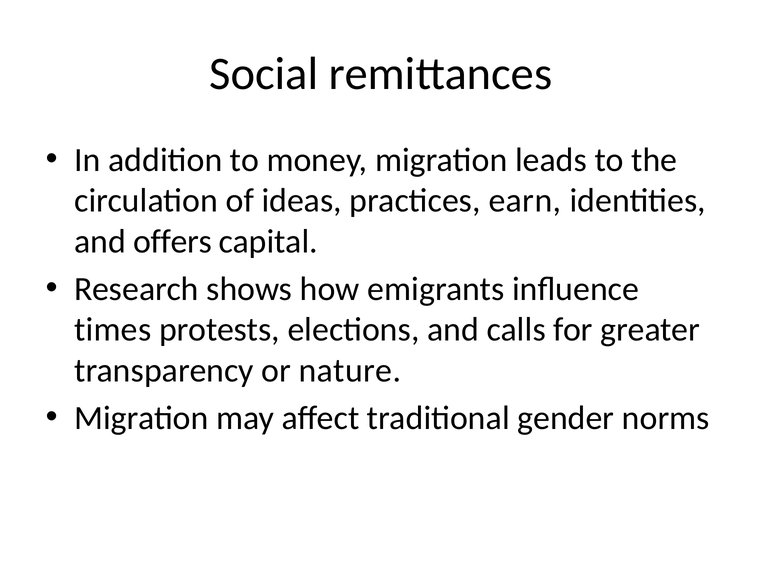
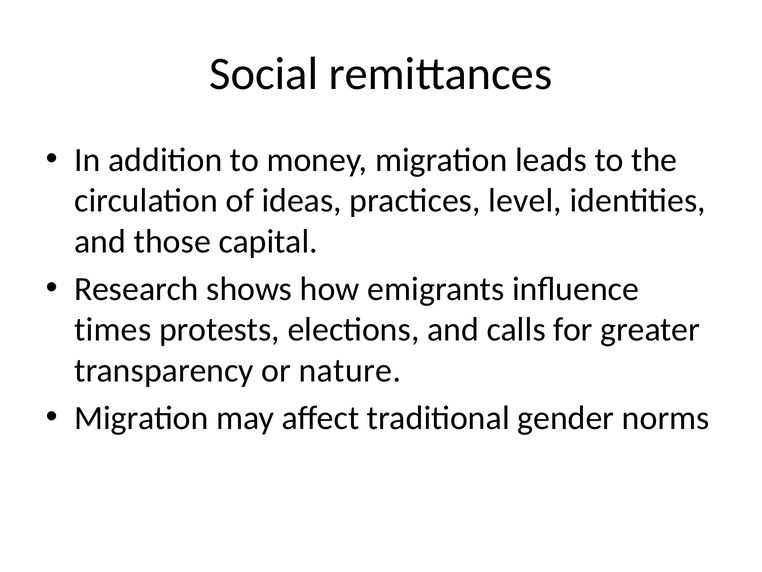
earn: earn -> level
offers: offers -> those
